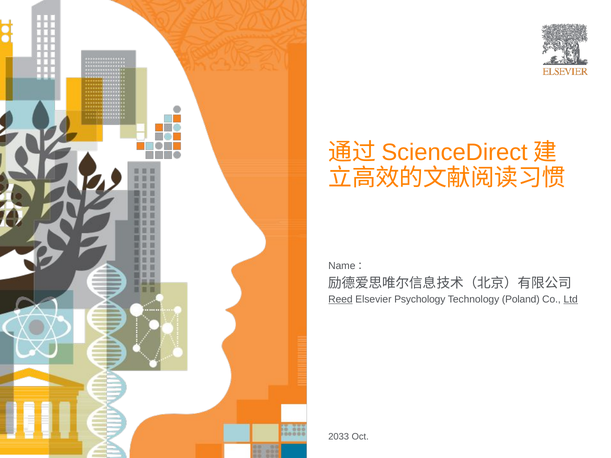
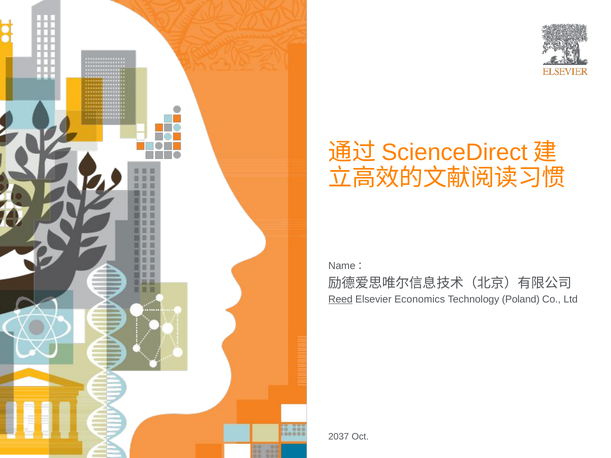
Psychology: Psychology -> Economics
Ltd underline: present -> none
2033: 2033 -> 2037
